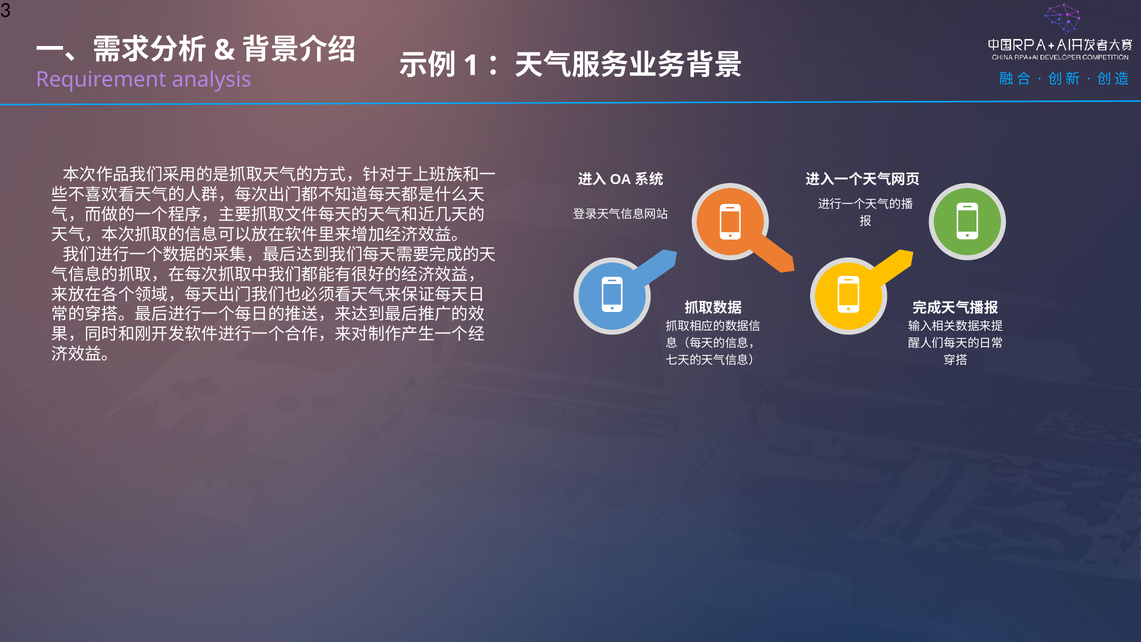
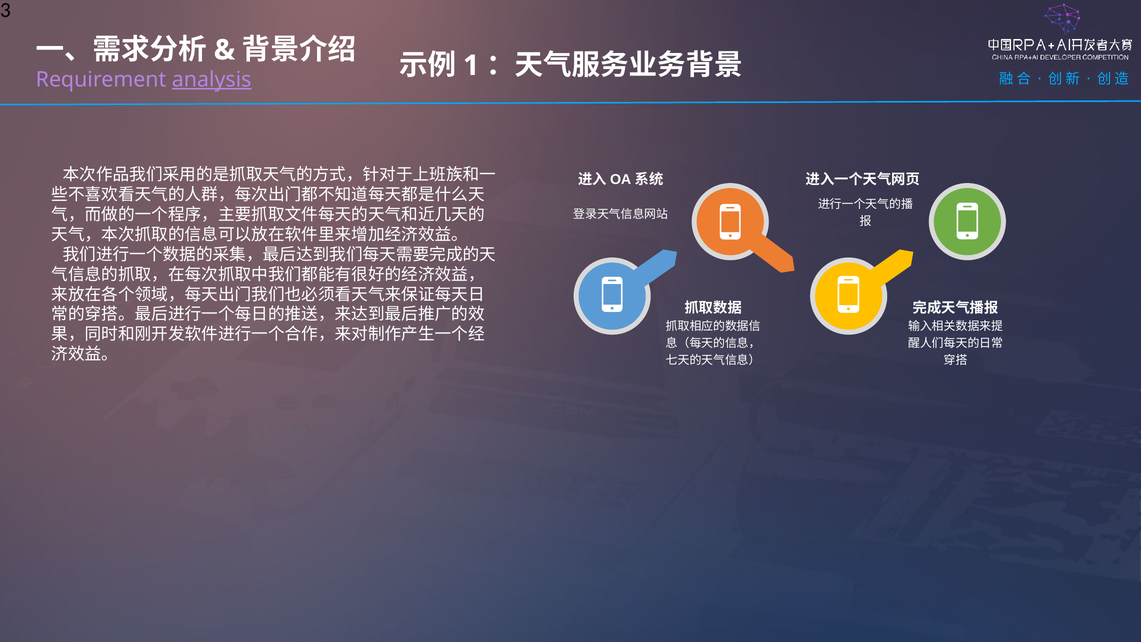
analysis underline: none -> present
